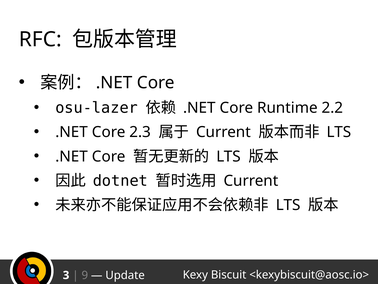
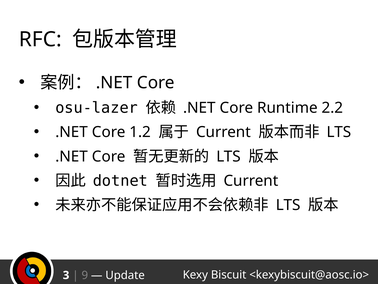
2.3: 2.3 -> 1.2
